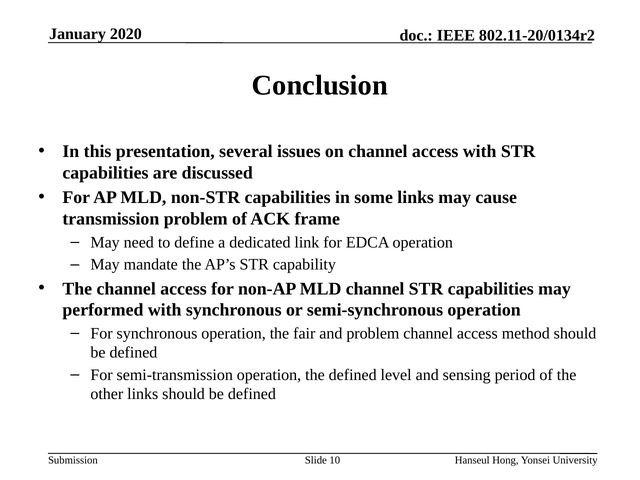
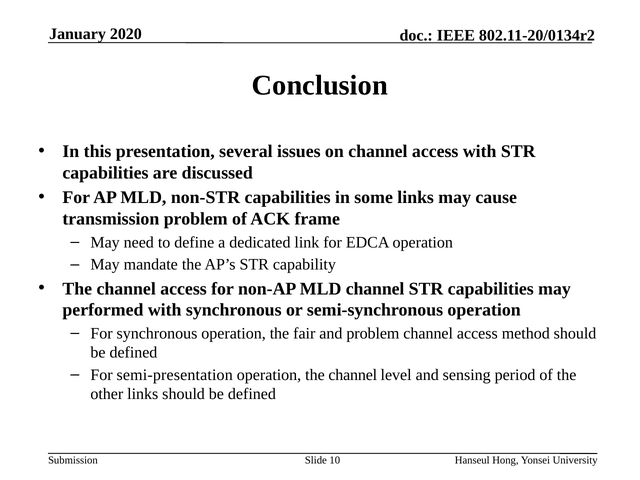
semi-transmission: semi-transmission -> semi-presentation
operation the defined: defined -> channel
